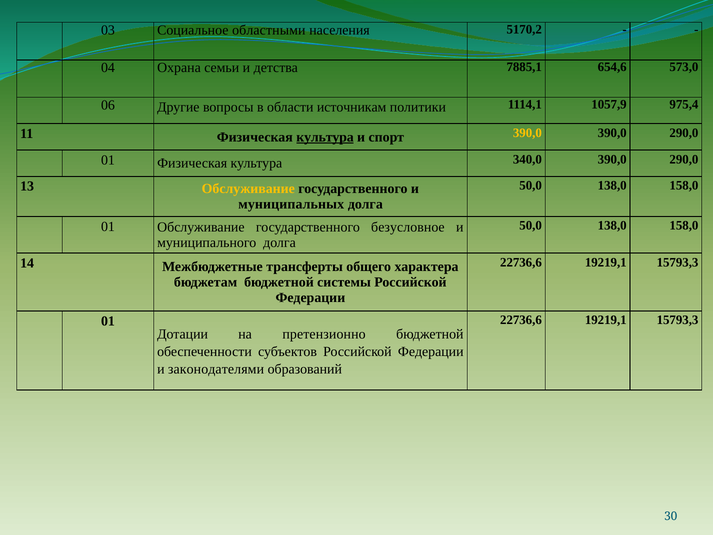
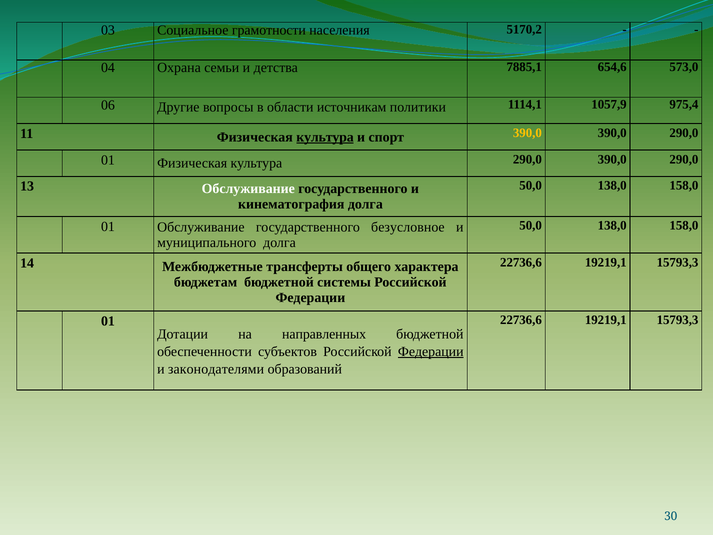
областными: областными -> грамотности
культура 340,0: 340,0 -> 290,0
Обслуживание at (248, 189) colour: yellow -> white
муниципальных: муниципальных -> кинематография
претензионно: претензионно -> направленных
Федерации at (431, 352) underline: none -> present
